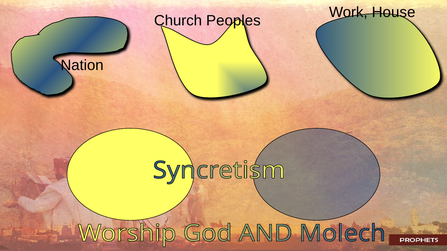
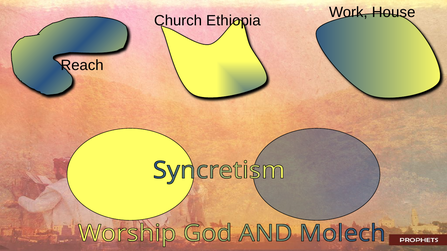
Peoples: Peoples -> Ethiopia
Nation: Nation -> Reach
